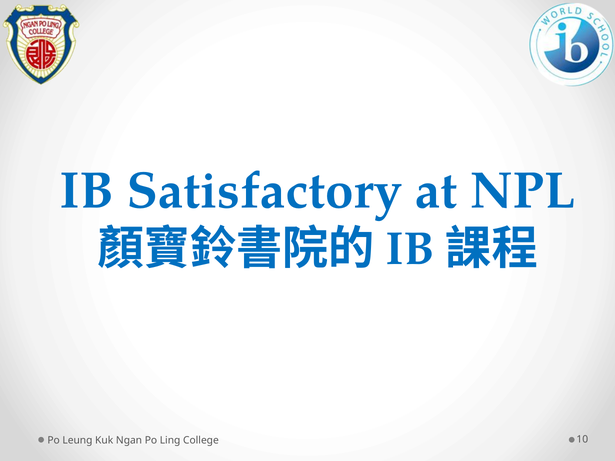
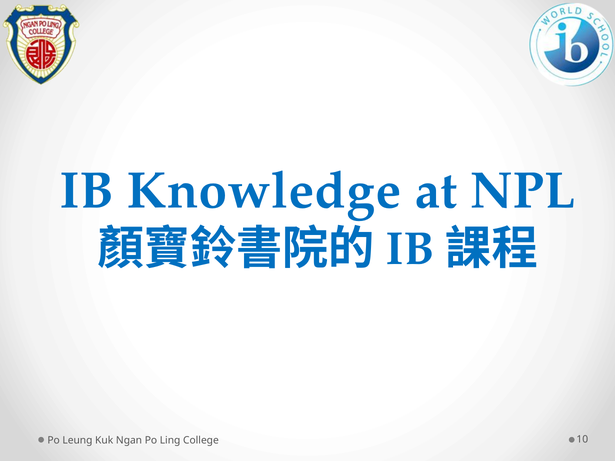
Satisfactory: Satisfactory -> Knowledge
